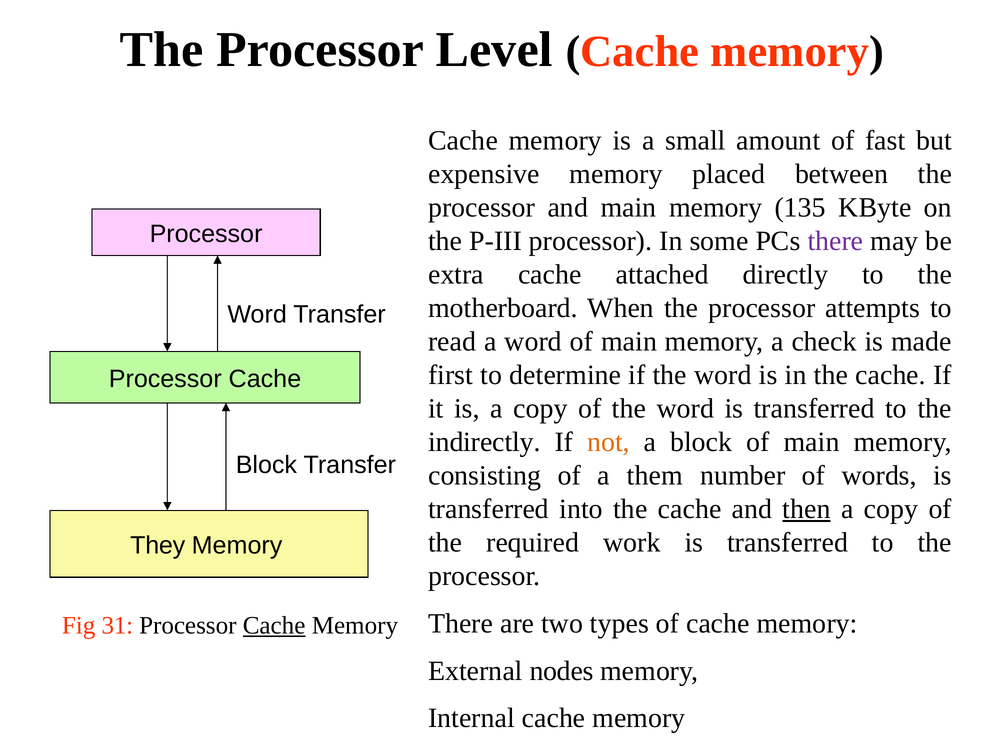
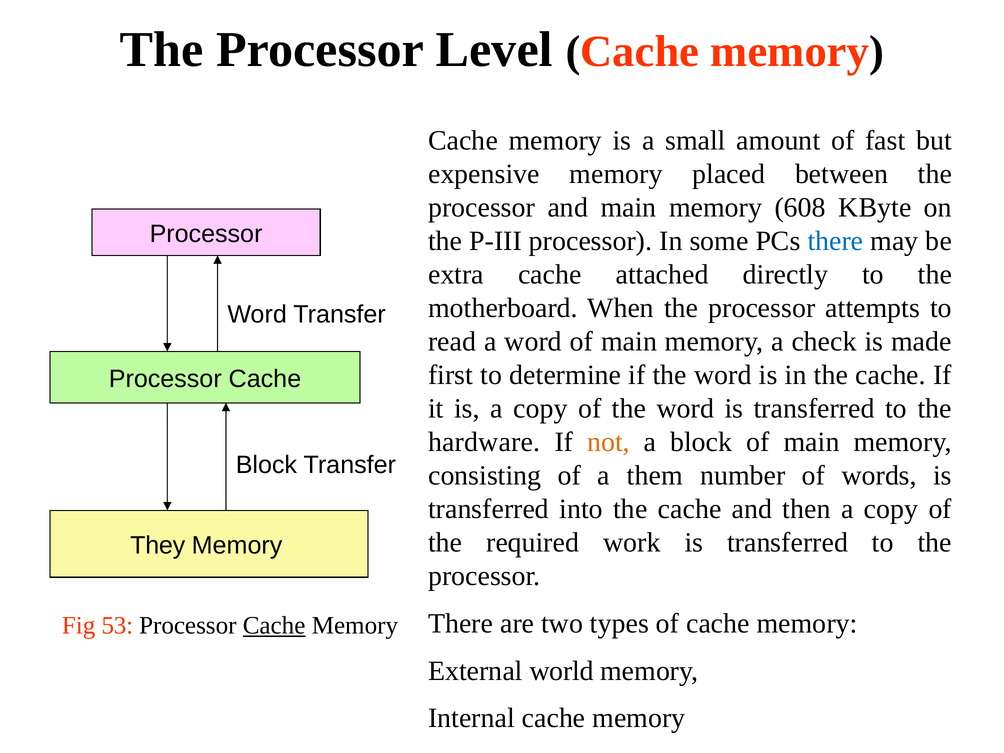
135: 135 -> 608
there at (835, 241) colour: purple -> blue
indirectly: indirectly -> hardware
then underline: present -> none
31: 31 -> 53
nodes: nodes -> world
